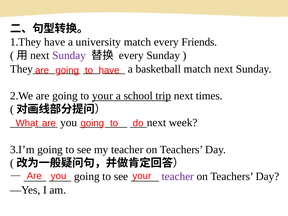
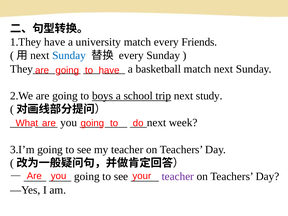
Sunday at (69, 55) colour: purple -> blue
to your: your -> boys
times: times -> study
